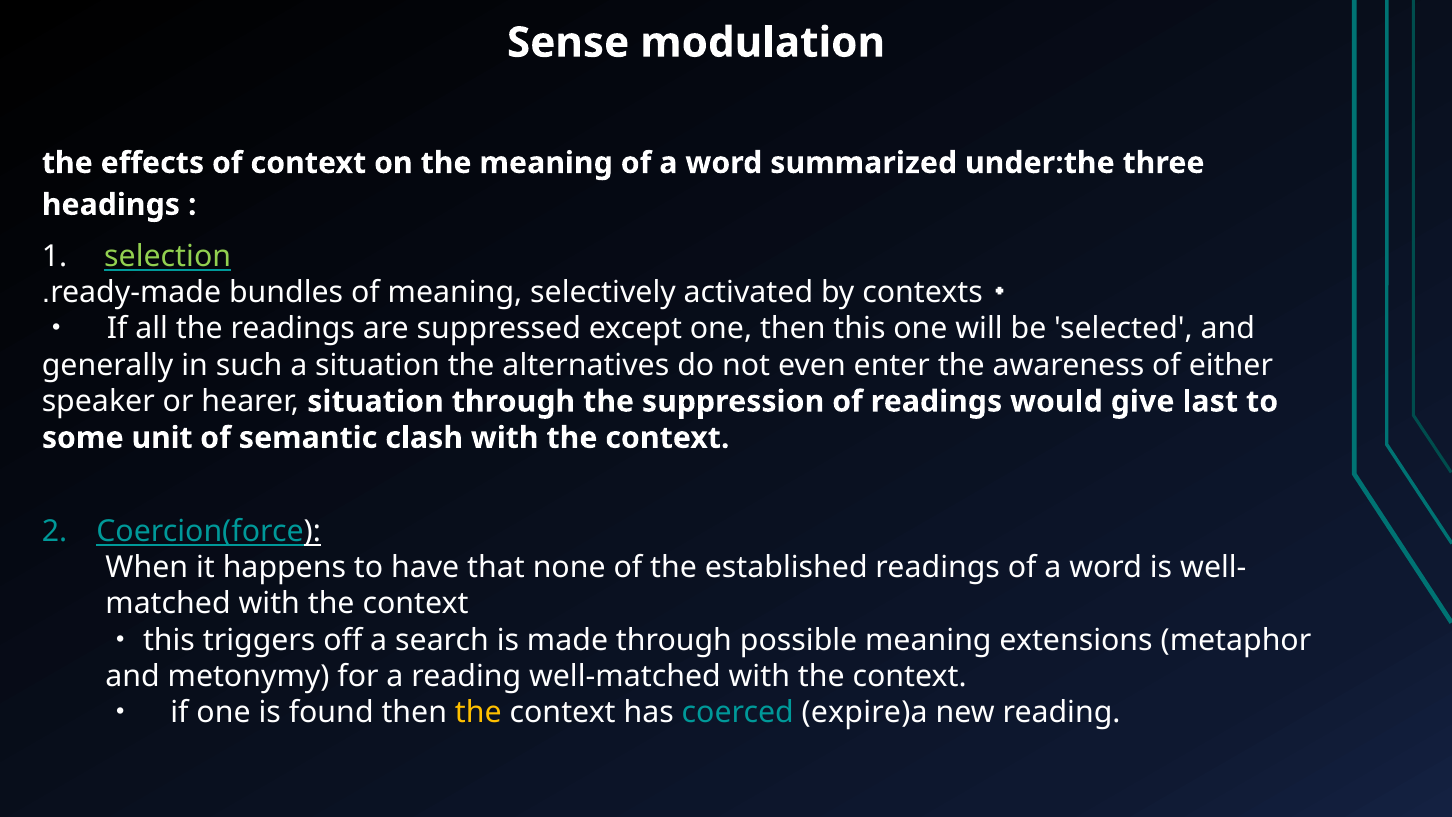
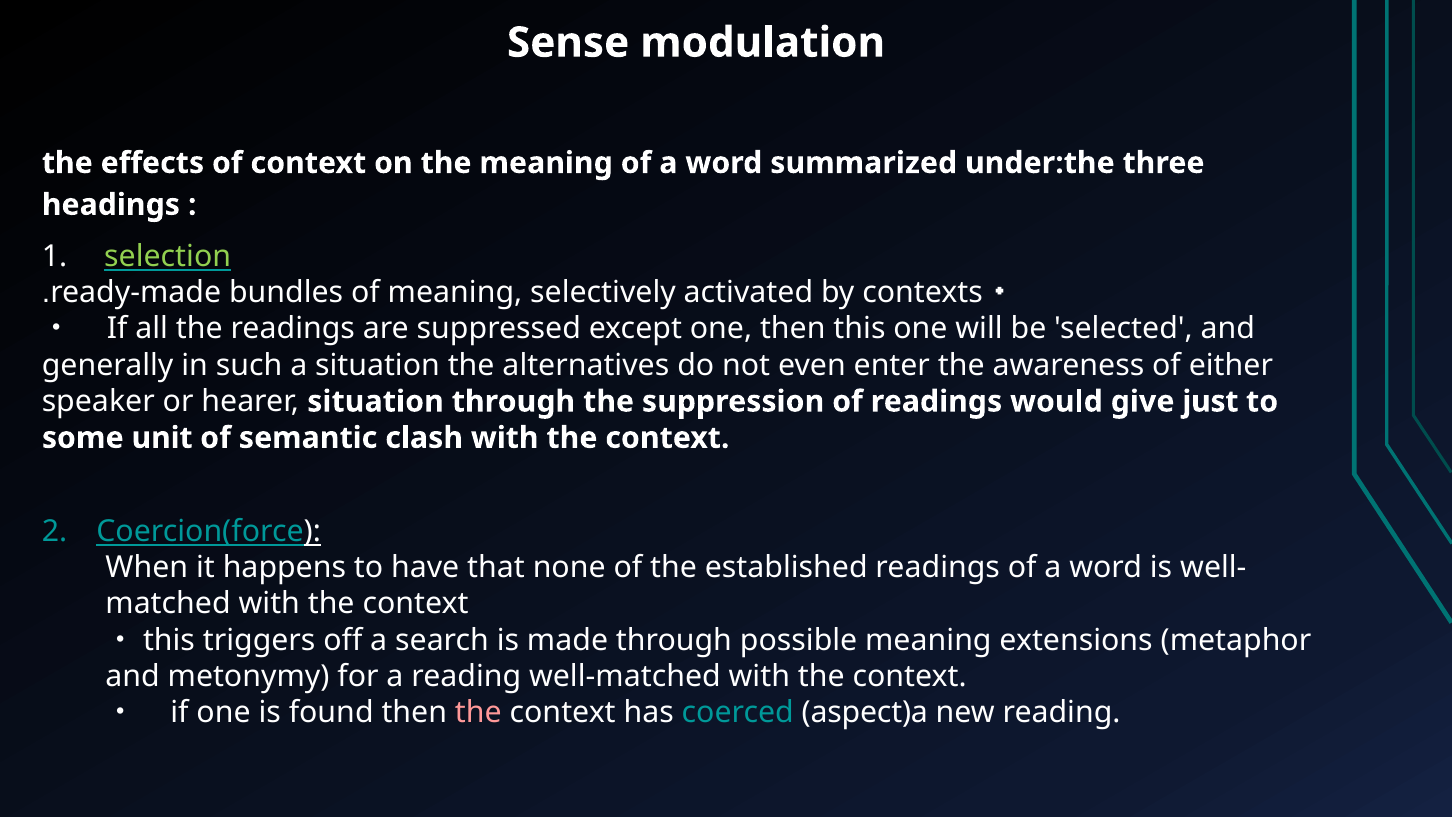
last: last -> just
the at (478, 713) colour: yellow -> pink
expire)a: expire)a -> aspect)a
